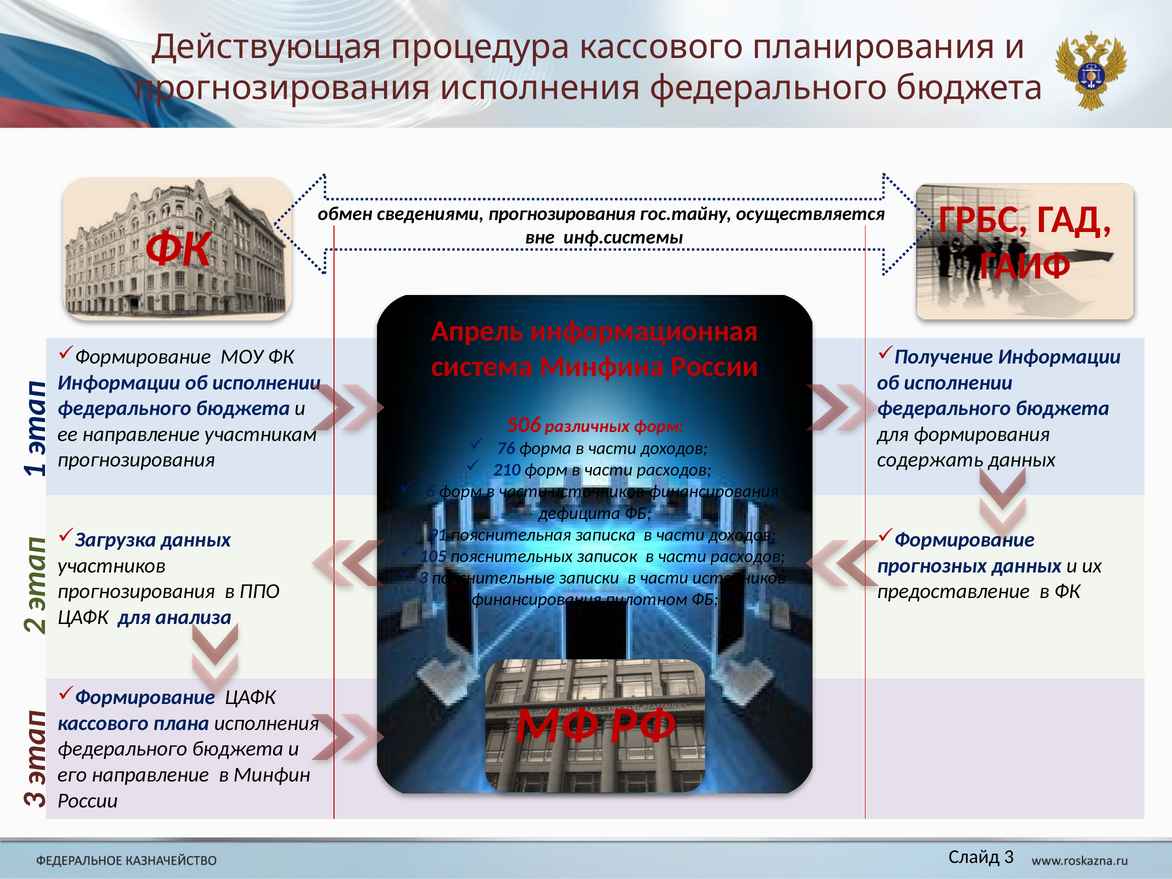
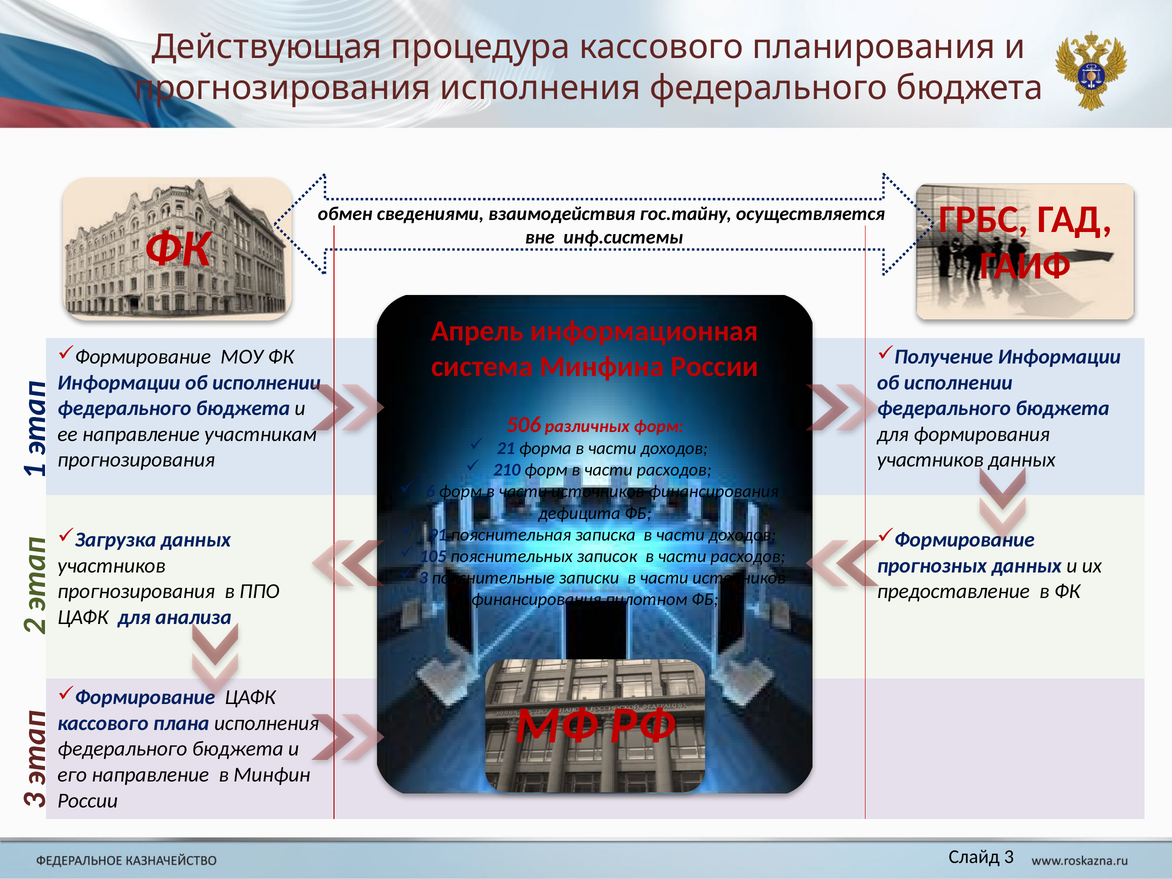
сведениями прогнозирования: прогнозирования -> взаимодействия
76: 76 -> 21
содержать at (930, 460): содержать -> участников
